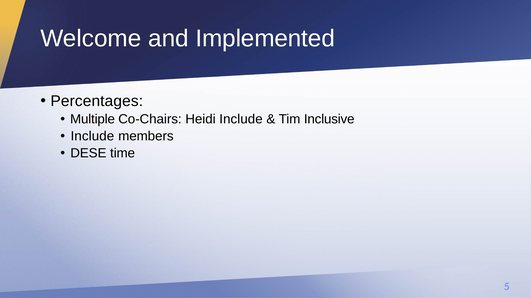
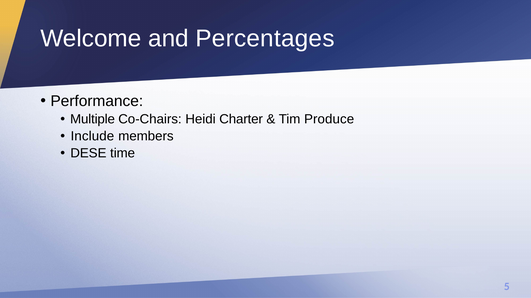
Implemented: Implemented -> Percentages
Percentages: Percentages -> Performance
Heidi Include: Include -> Charter
Inclusive: Inclusive -> Produce
